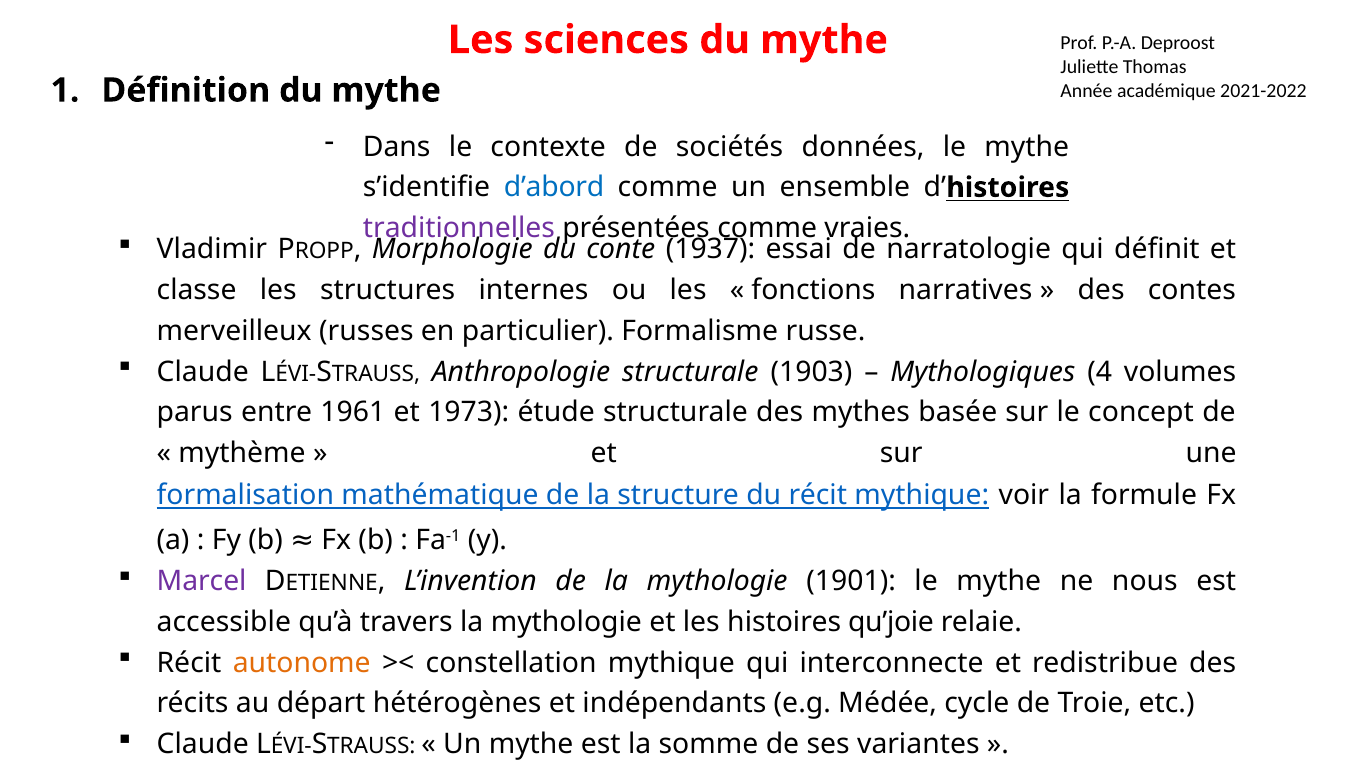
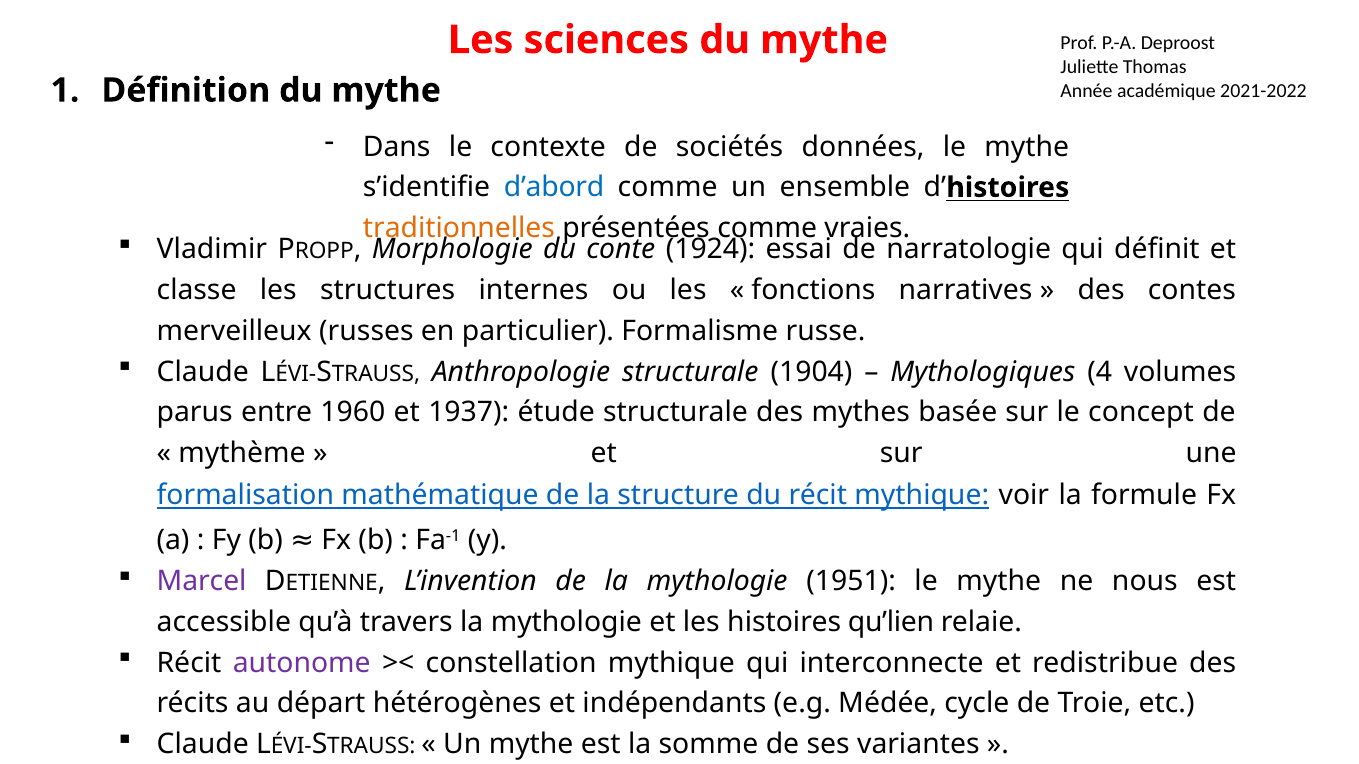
traditionnelles colour: purple -> orange
1937: 1937 -> 1924
1903: 1903 -> 1904
1961: 1961 -> 1960
1973: 1973 -> 1937
1901: 1901 -> 1951
qu’joie: qu’joie -> qu’lien
autonome colour: orange -> purple
